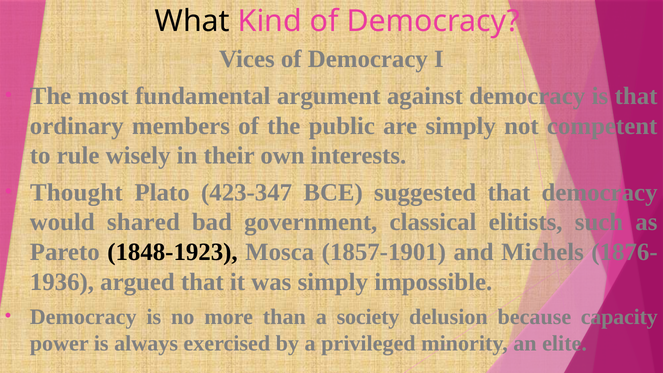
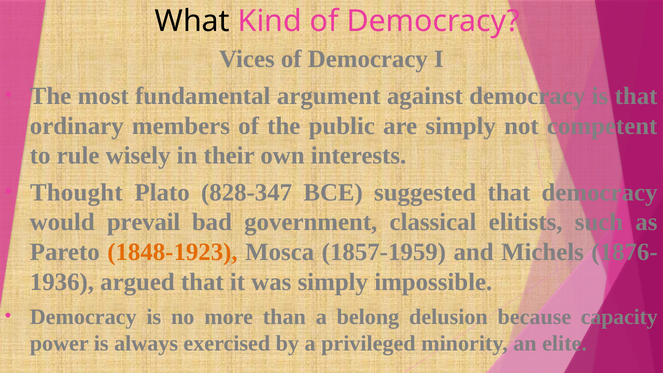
423-347: 423-347 -> 828-347
shared: shared -> prevail
1848-1923 colour: black -> orange
1857-1901: 1857-1901 -> 1857-1959
society: society -> belong
